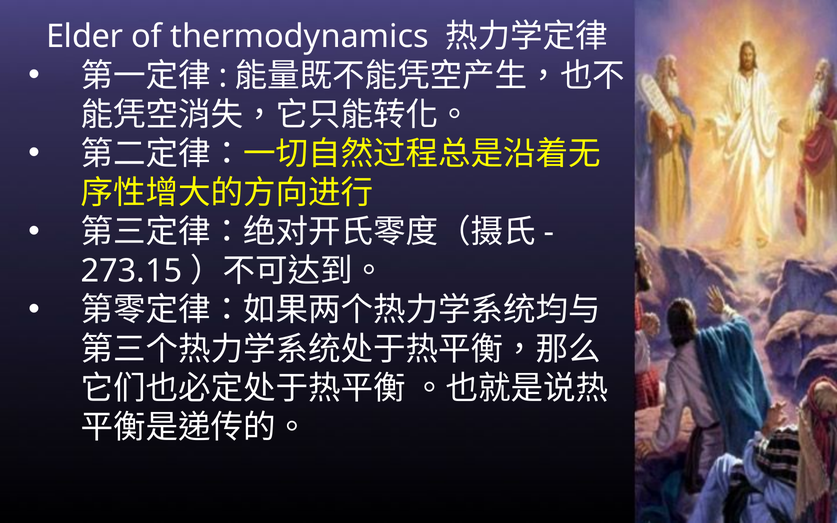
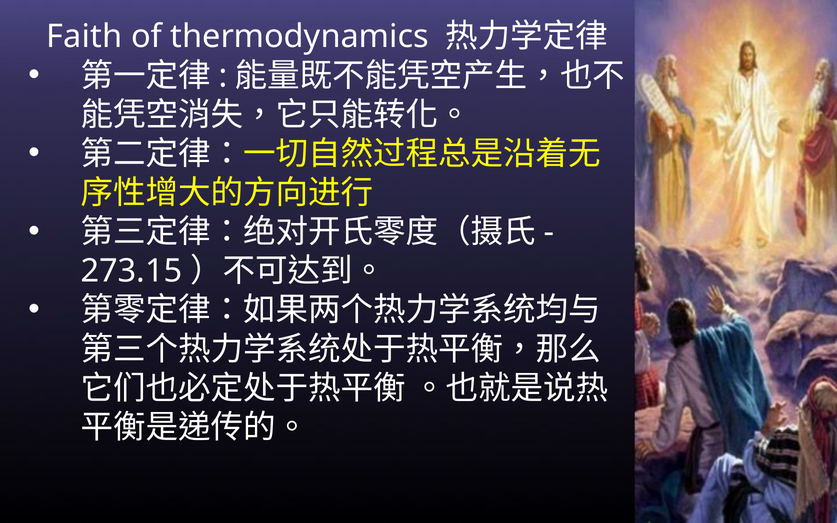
Elder: Elder -> Faith
